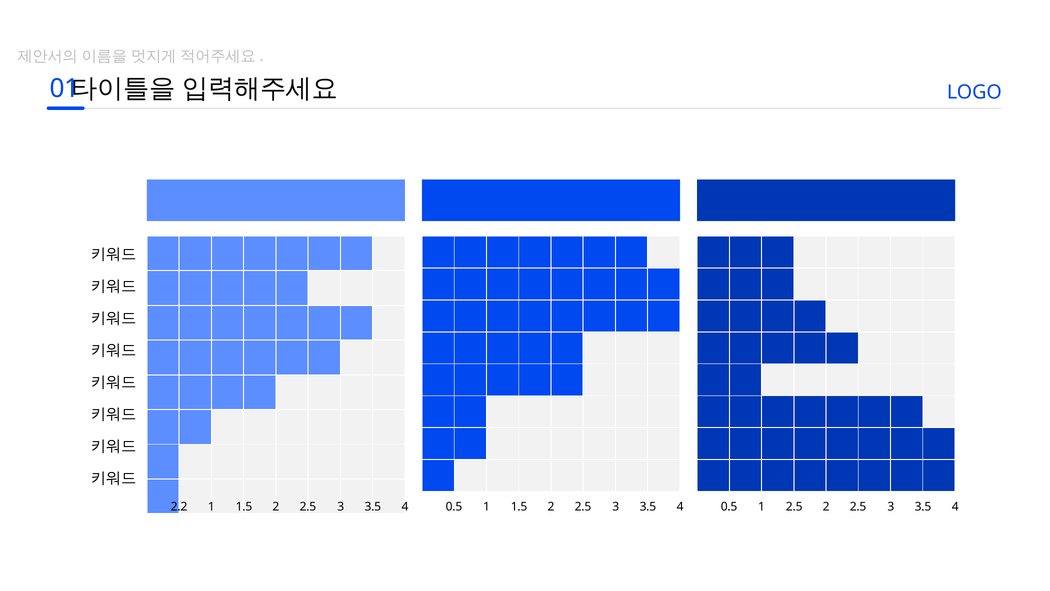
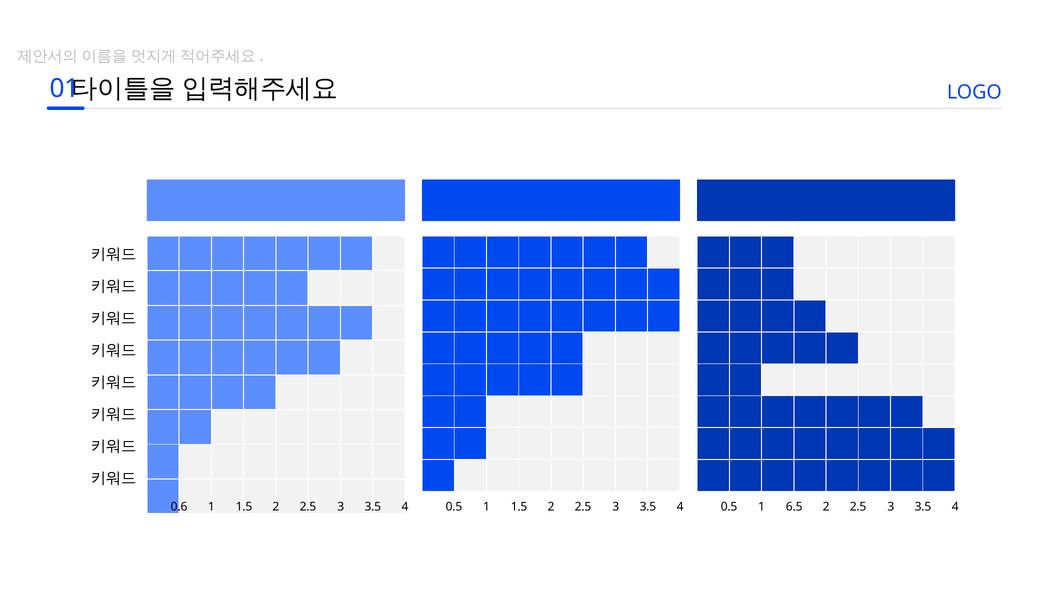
2.2: 2.2 -> 0.6
1 2.5: 2.5 -> 6.5
